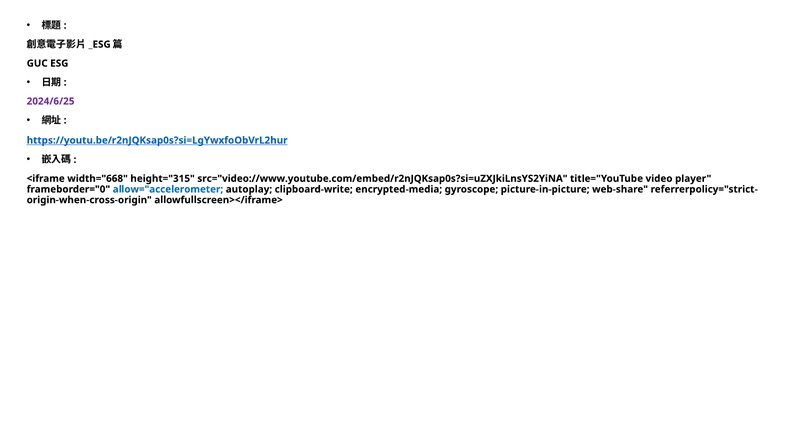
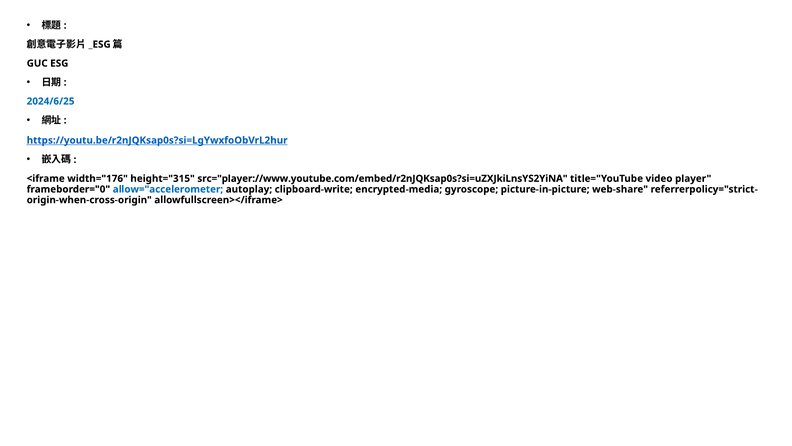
2024/6/25 colour: purple -> blue
width="668: width="668 -> width="176
src="video://www.youtube.com/embed/r2nJQKsap0s?si=uZXJkiLnsYS2YiNA: src="video://www.youtube.com/embed/r2nJQKsap0s?si=uZXJkiLnsYS2YiNA -> src="player://www.youtube.com/embed/r2nJQKsap0s?si=uZXJkiLnsYS2YiNA
